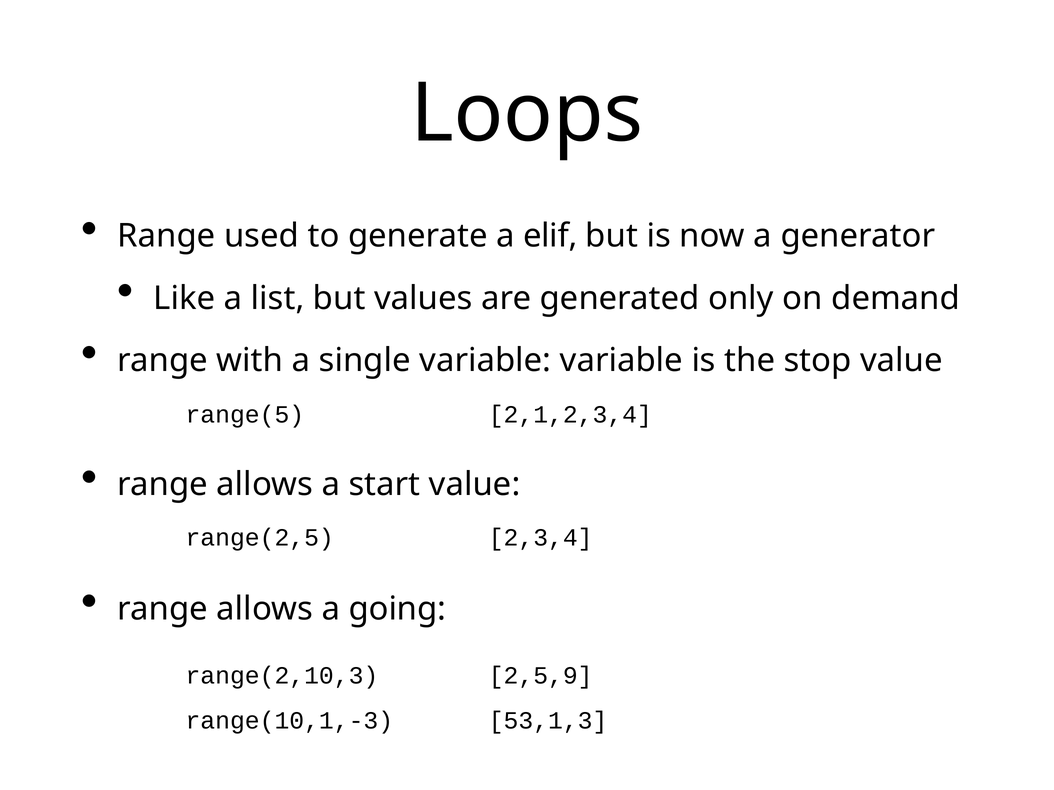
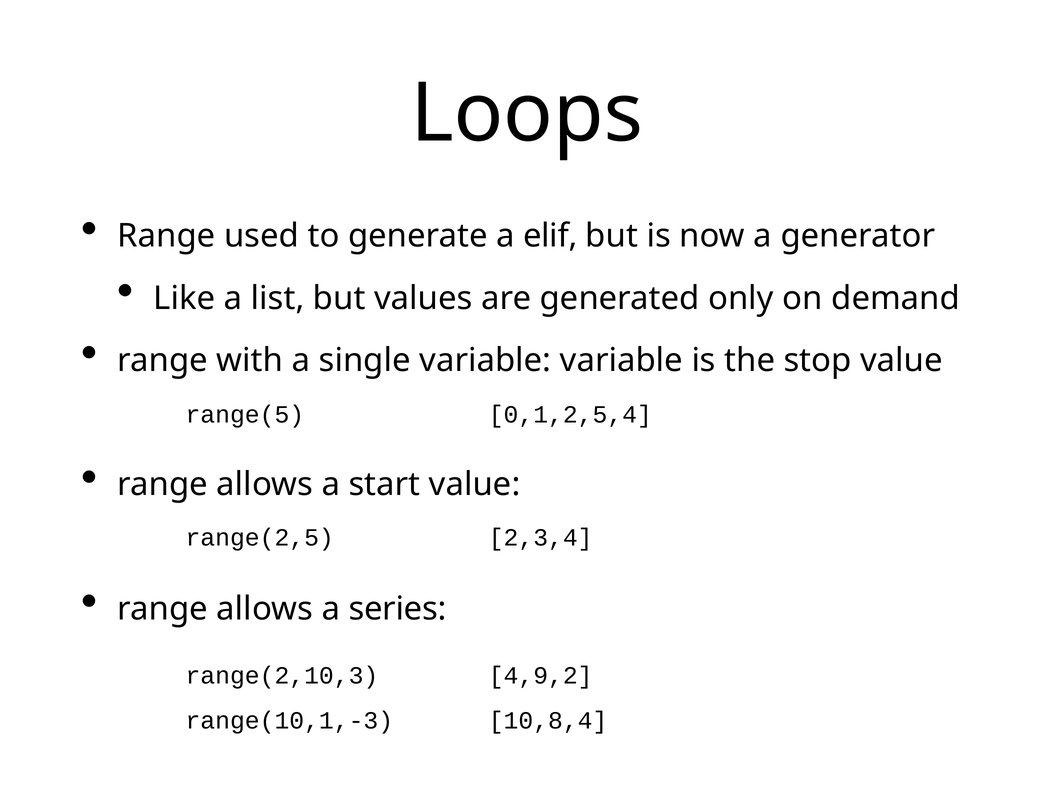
2,1,2,3,4: 2,1,2,3,4 -> 0,1,2,5,4
going: going -> series
2,5,9: 2,5,9 -> 4,9,2
53,1,3: 53,1,3 -> 10,8,4
